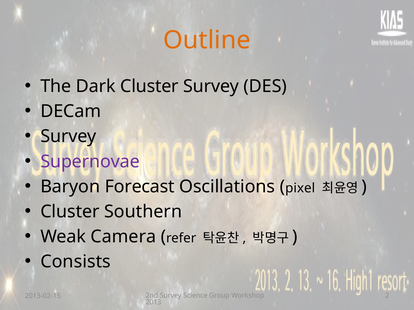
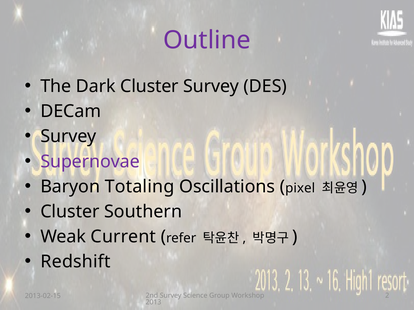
Outline colour: orange -> purple
Forecast: Forecast -> Totaling
Camera: Camera -> Current
Consists: Consists -> Redshift
